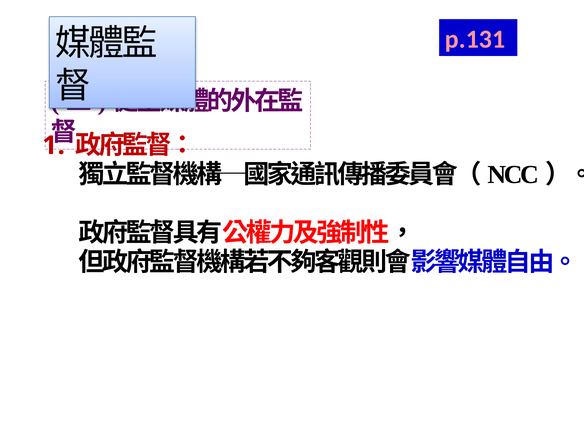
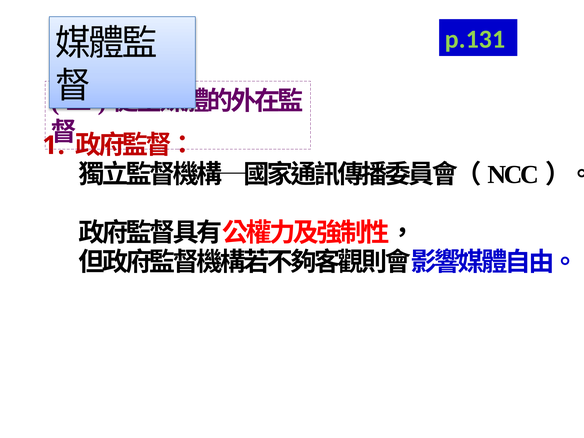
p.131 colour: pink -> light green
